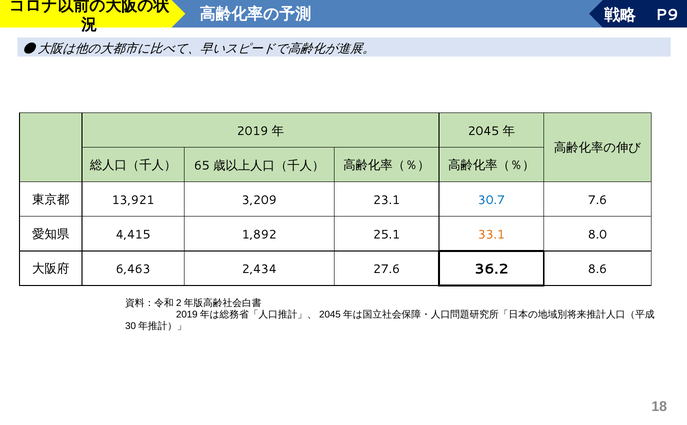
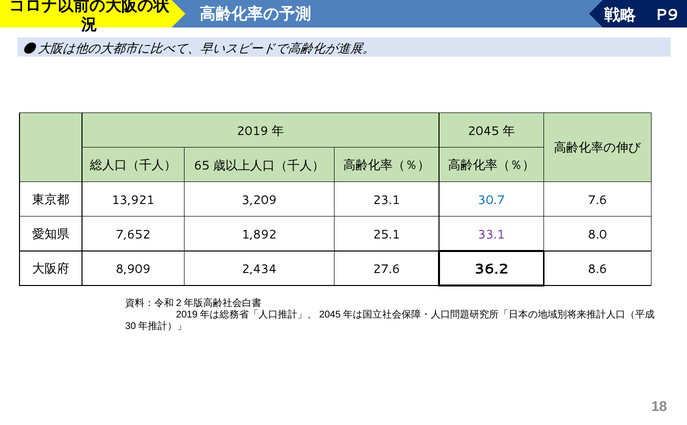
4,415: 4,415 -> 7,652
33.1 colour: orange -> purple
6,463: 6,463 -> 8,909
